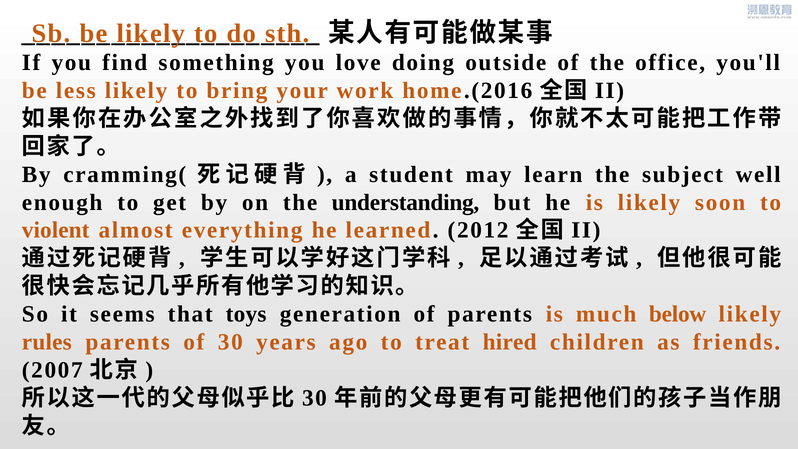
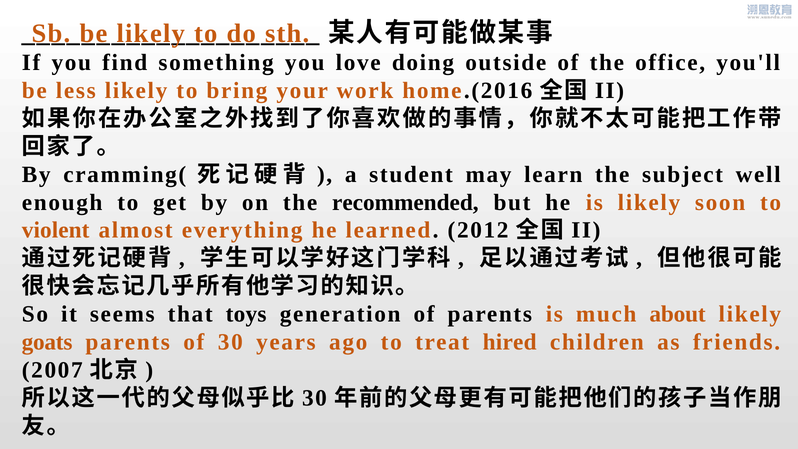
understanding: understanding -> recommended
below: below -> about
rules: rules -> goats
